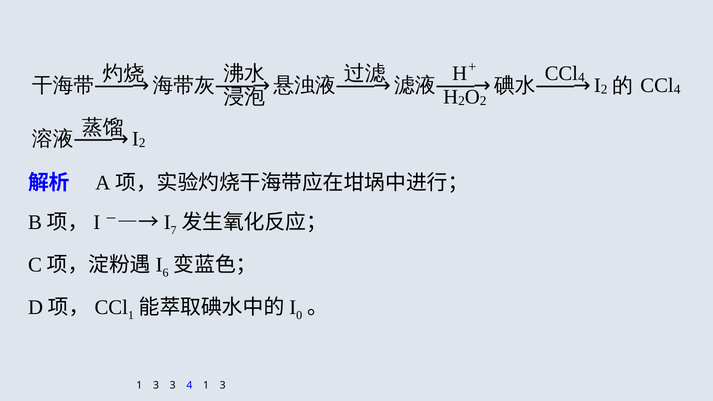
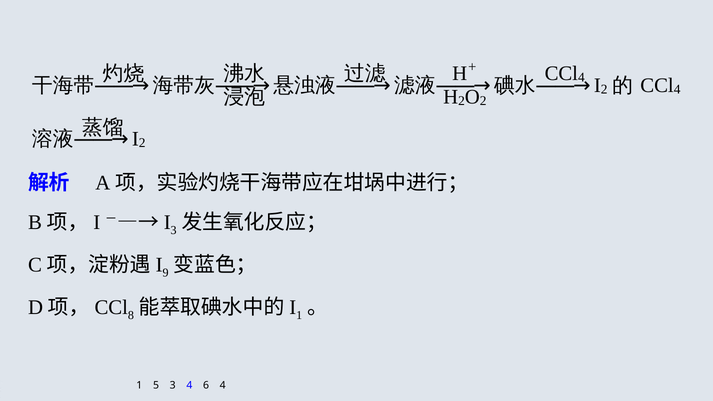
7 at (174, 230): 7 -> 3
6: 6 -> 9
1 at (131, 316): 1 -> 8
0 at (299, 316): 0 -> 1
1 3: 3 -> 5
3 1: 1 -> 6
4 3: 3 -> 4
